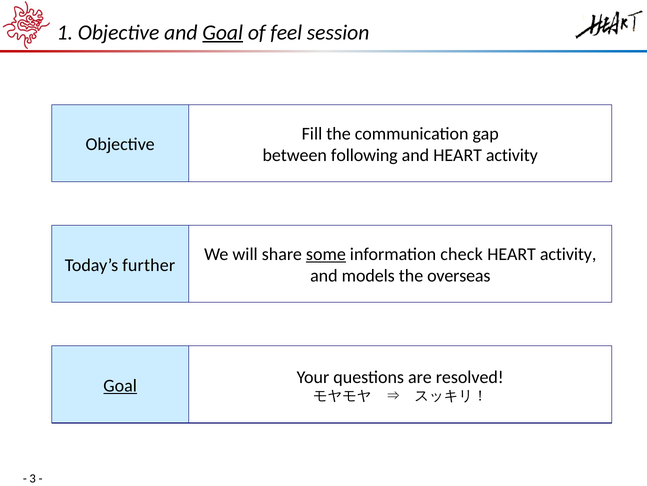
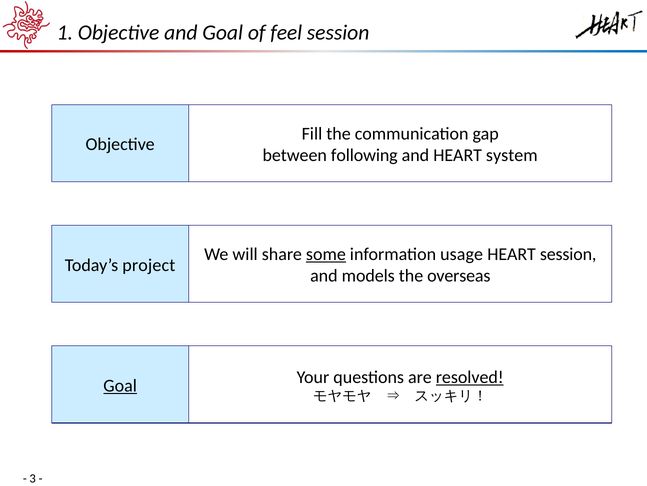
Goal at (223, 32) underline: present -> none
and HEART activity: activity -> system
check: check -> usage
activity at (568, 254): activity -> session
further: further -> project
resolved underline: none -> present
